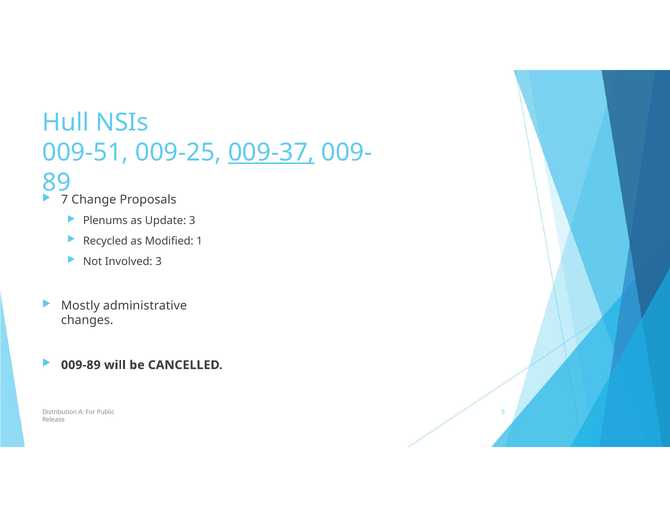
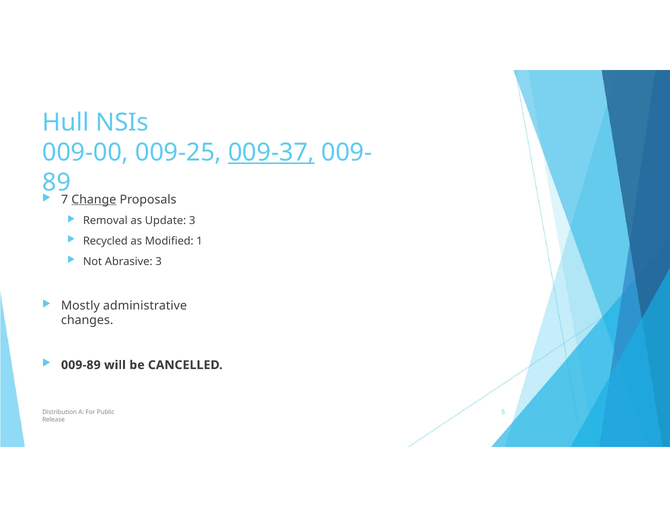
009-51: 009-51 -> 009-00
Change underline: none -> present
Plenums: Plenums -> Removal
Involved: Involved -> Abrasive
